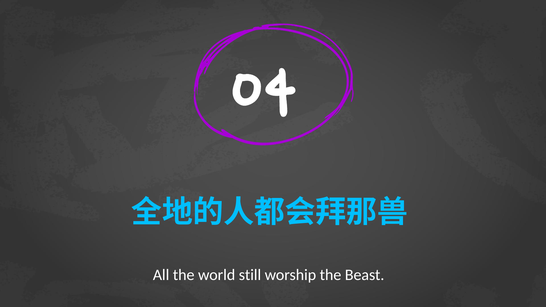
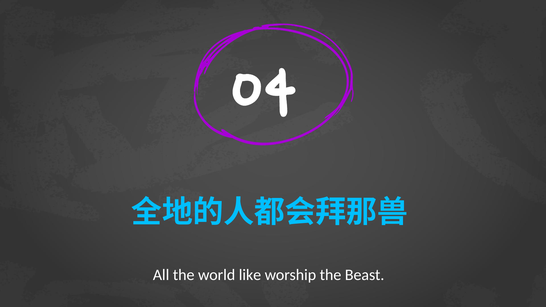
still: still -> like
